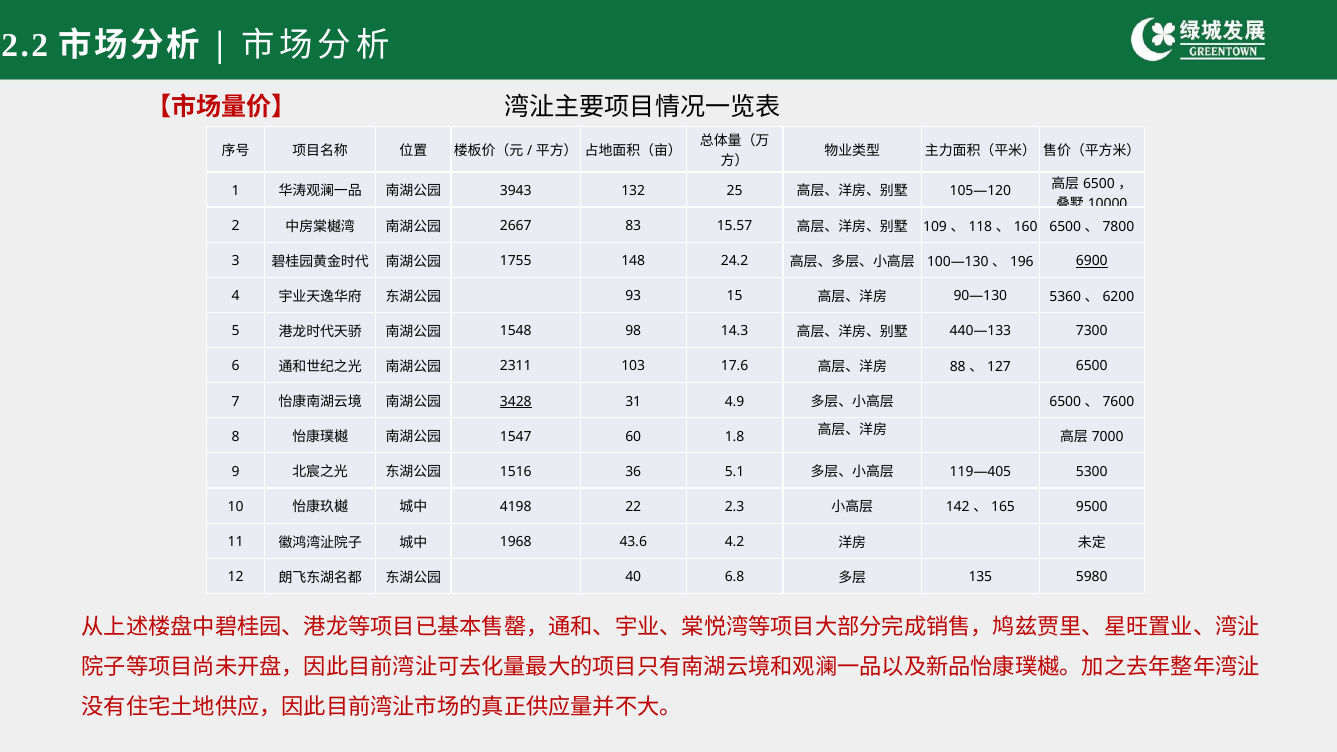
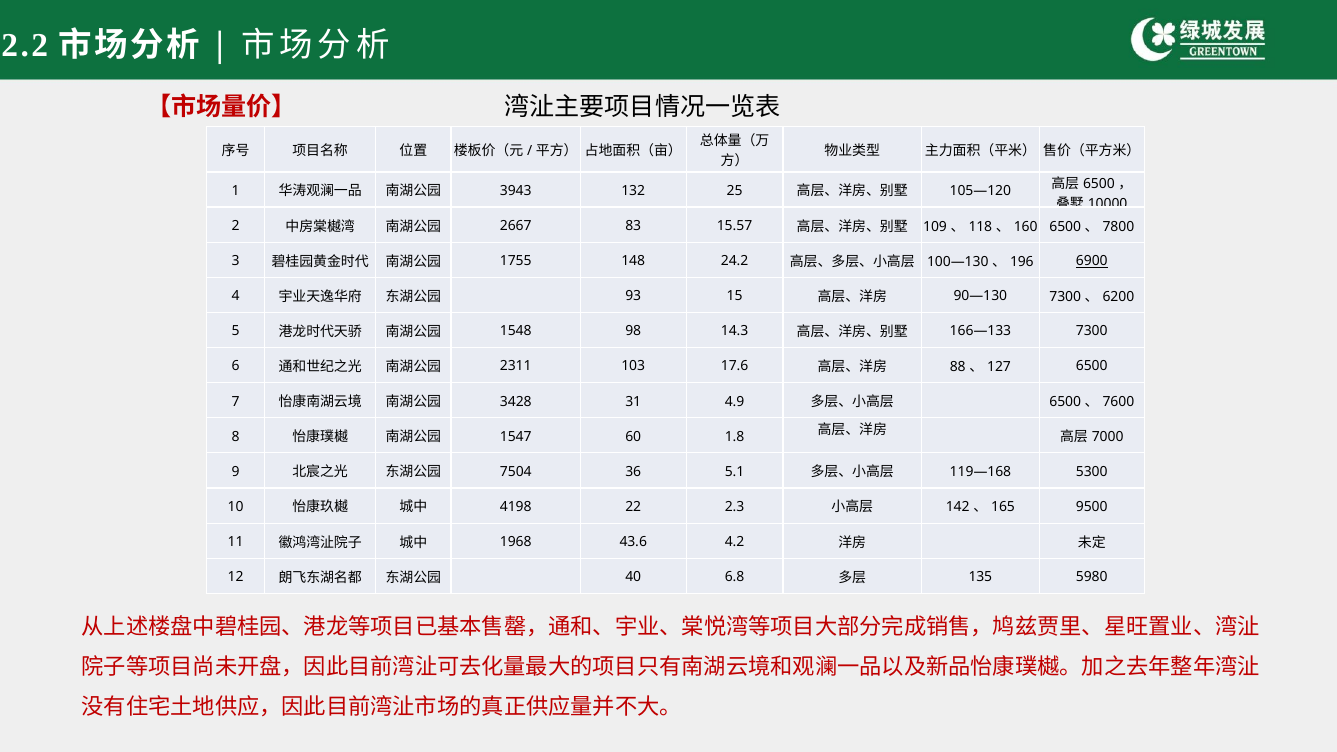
90—130 5360: 5360 -> 7300
440—133: 440—133 -> 166—133
3428 underline: present -> none
1516: 1516 -> 7504
119—405: 119—405 -> 119—168
